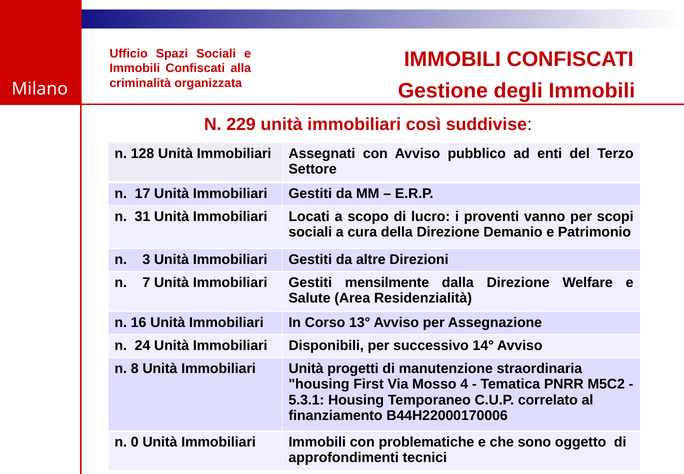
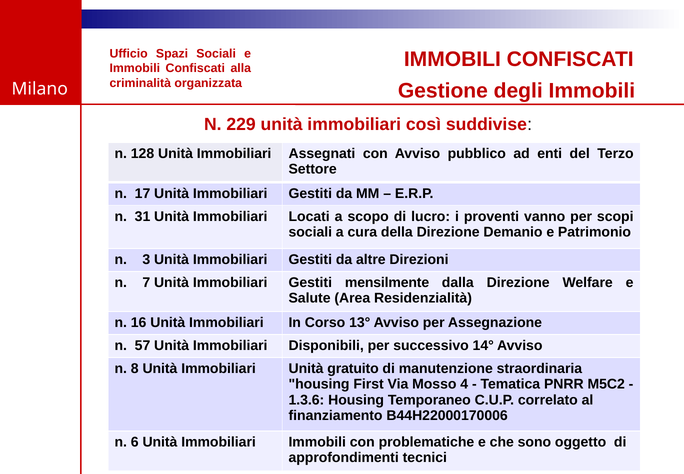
24: 24 -> 57
progetti: progetti -> gratuito
5.3.1: 5.3.1 -> 1.3.6
0: 0 -> 6
